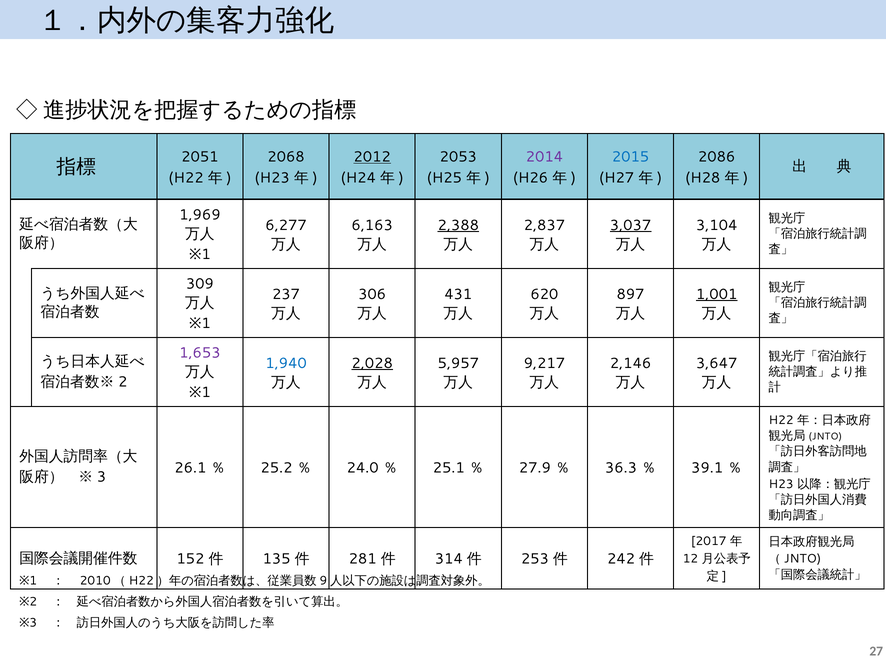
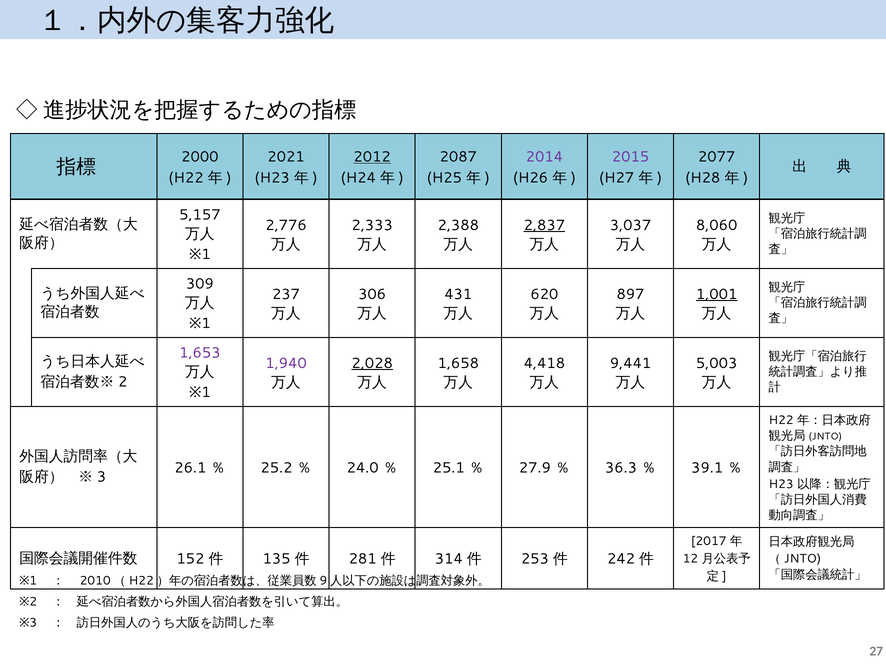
2051: 2051 -> 2000
2068: 2068 -> 2021
2053: 2053 -> 2087
2015 colour: blue -> purple
2086: 2086 -> 2077
1,969: 1,969 -> 5,157
6,277: 6,277 -> 2,776
6,163: 6,163 -> 2,333
2,388 underline: present -> none
2,837 underline: none -> present
3,037 underline: present -> none
3,104: 3,104 -> 8,060
1,940 colour: blue -> purple
5,957: 5,957 -> 1,658
9,217: 9,217 -> 4,418
2,146: 2,146 -> 9,441
3,647: 3,647 -> 5,003
